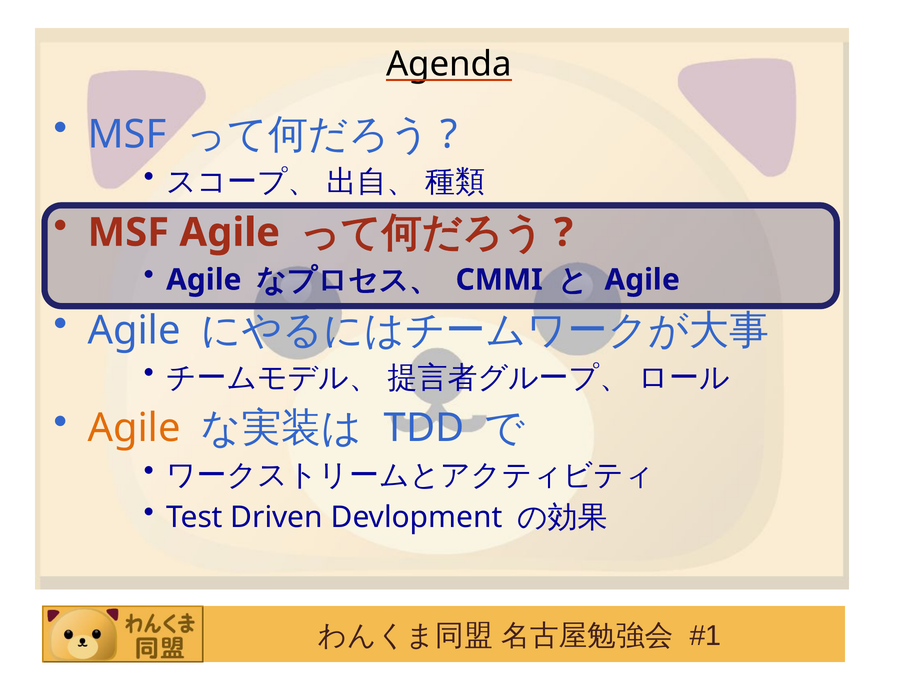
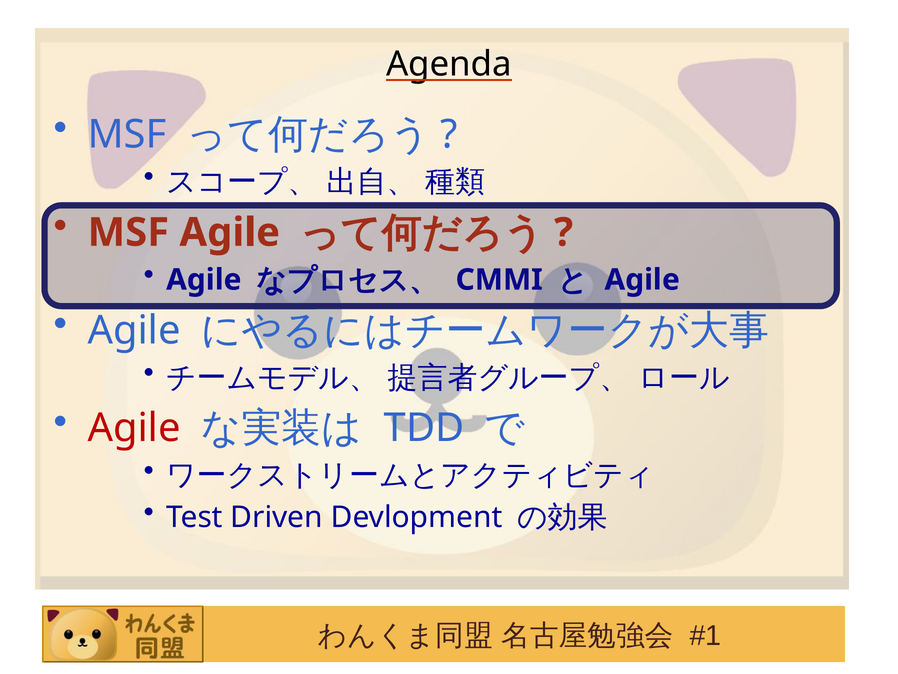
Agile at (134, 428) colour: orange -> red
